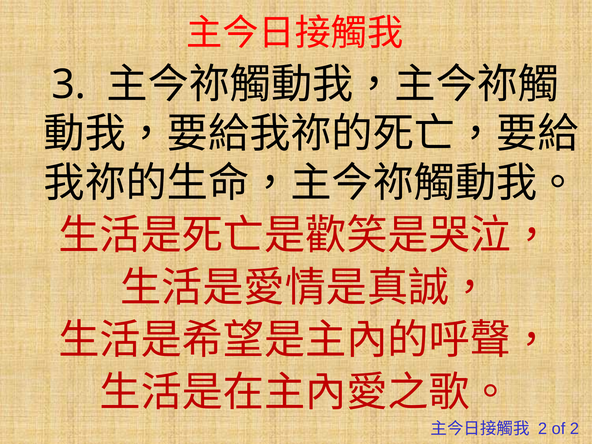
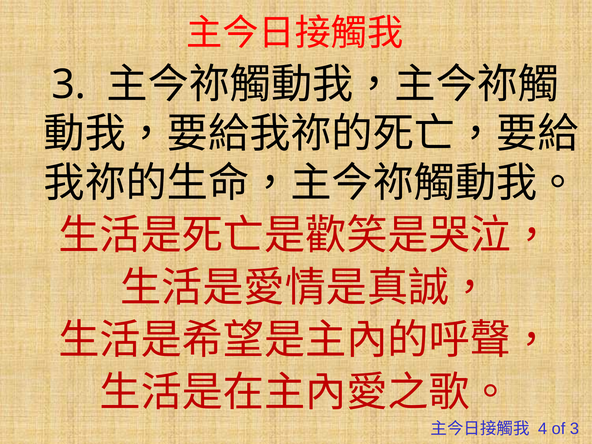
2 at (543, 429): 2 -> 4
of 2: 2 -> 3
